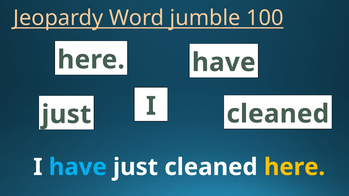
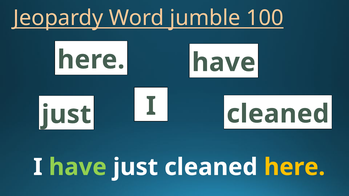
have at (78, 167) colour: light blue -> light green
